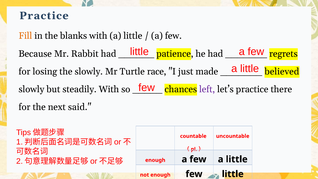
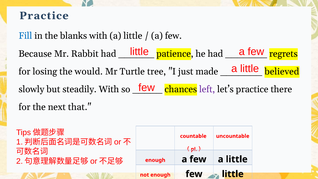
Fill colour: orange -> blue
the slowly: slowly -> would
race: race -> tree
said: said -> that
